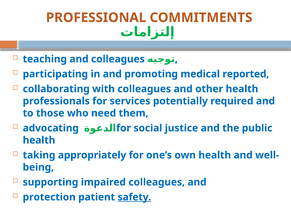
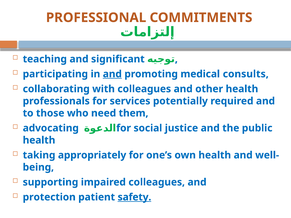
and colleagues: colleagues -> significant
and at (112, 74) underline: none -> present
reported: reported -> consults
